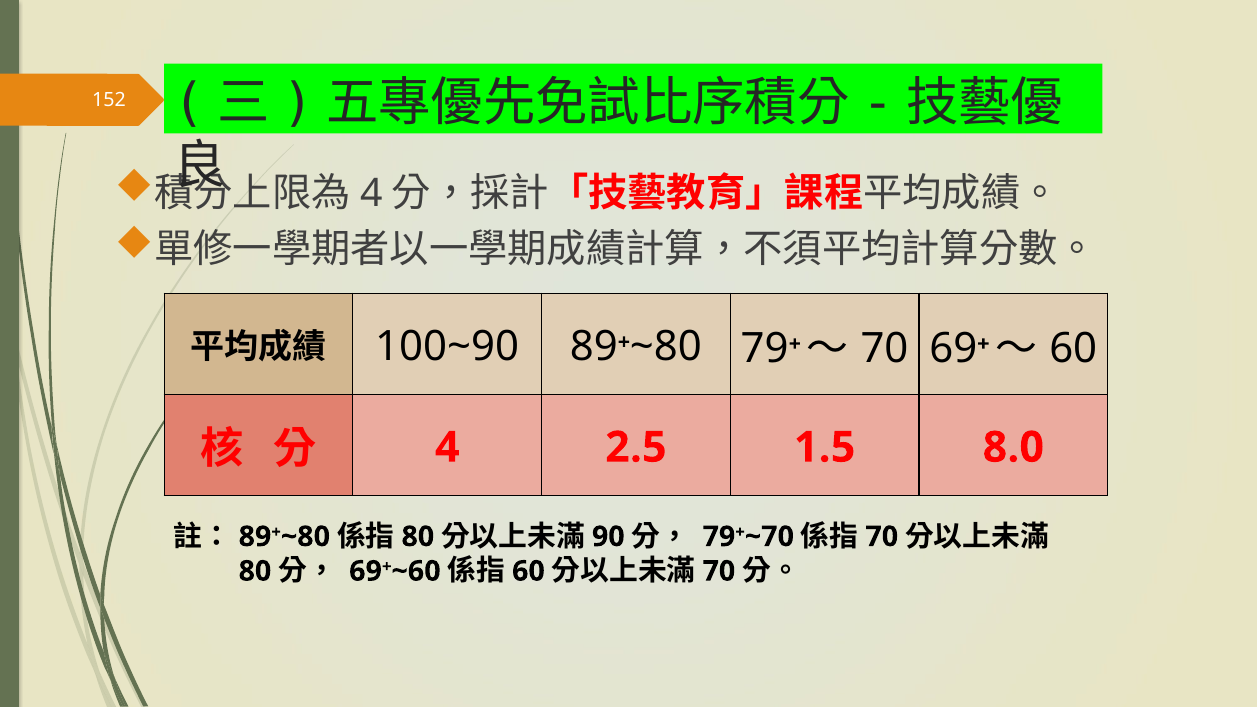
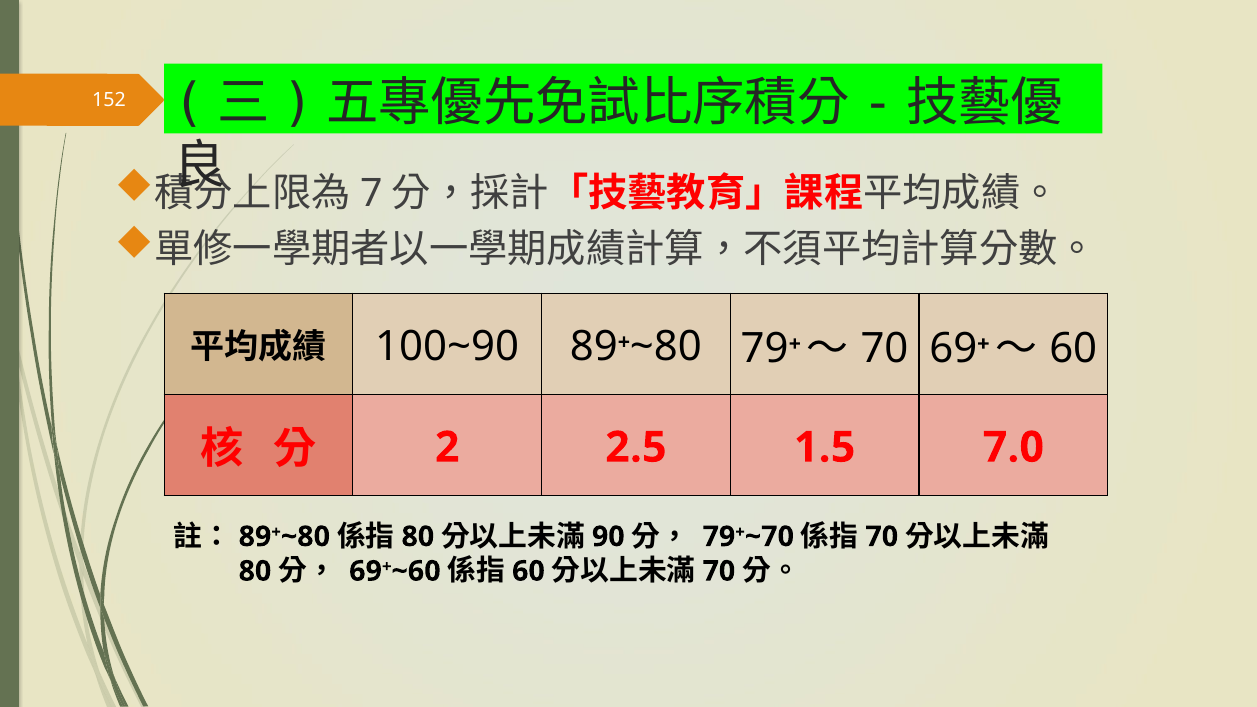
4 at (371, 193): 4 -> 7
4 at (447, 447): 4 -> 2
8.0: 8.0 -> 7.0
